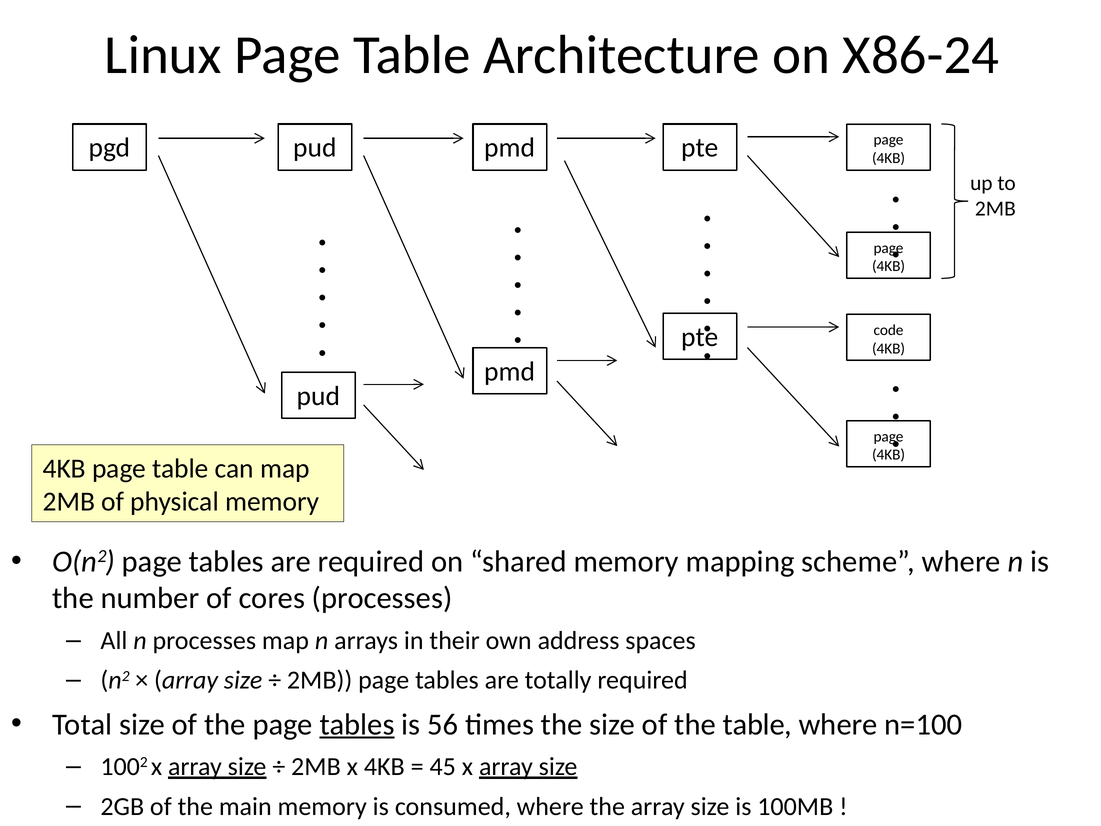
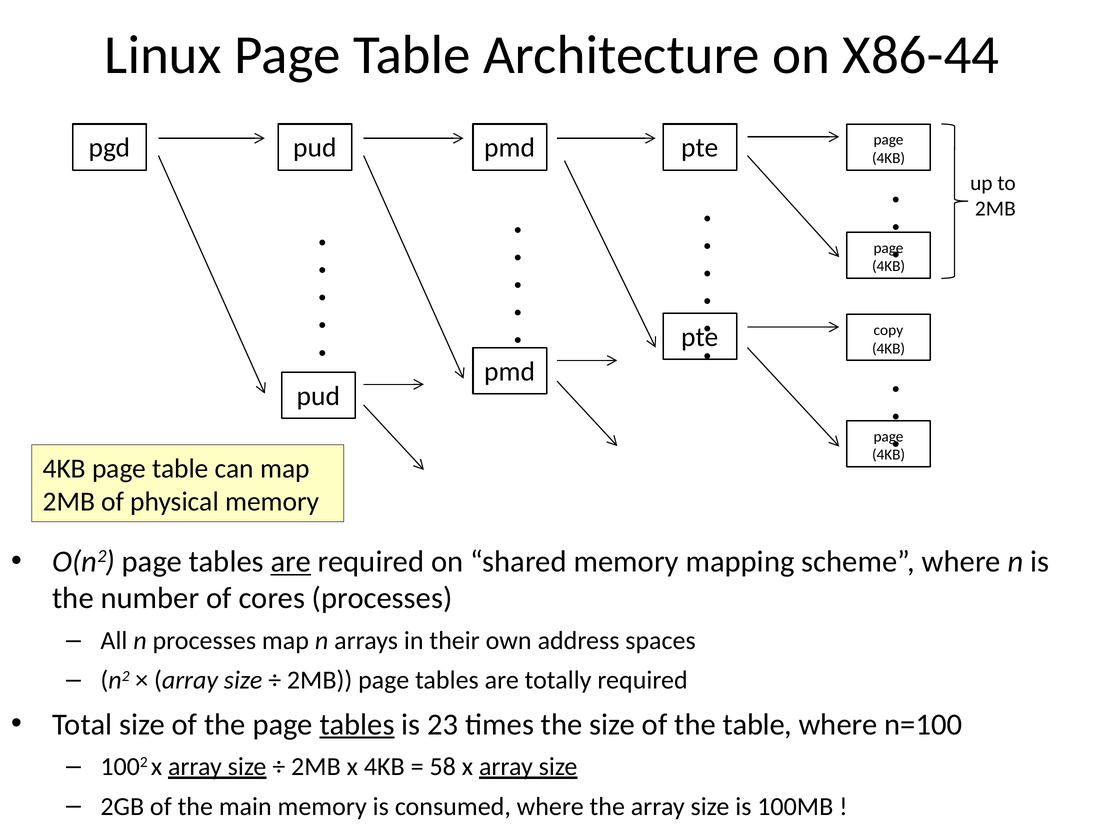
X86-24: X86-24 -> X86-44
code: code -> copy
are at (291, 561) underline: none -> present
56: 56 -> 23
45: 45 -> 58
